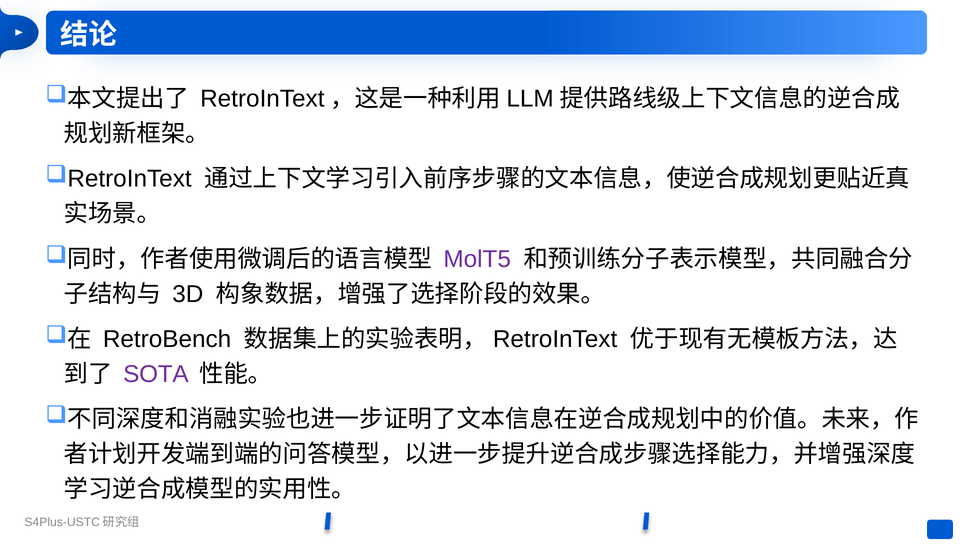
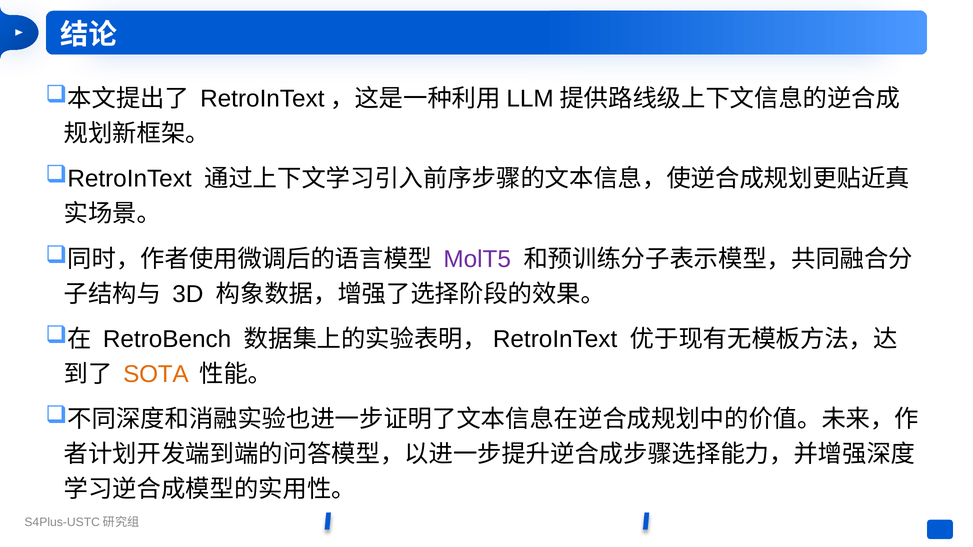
SOTA colour: purple -> orange
